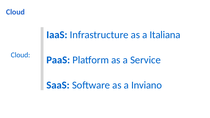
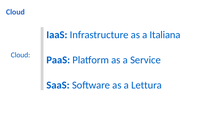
Inviano: Inviano -> Lettura
